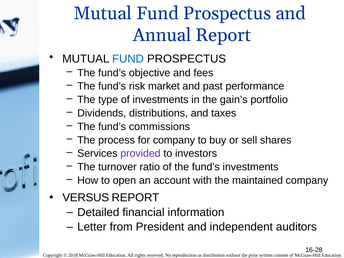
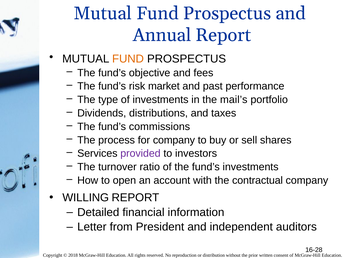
FUND at (128, 59) colour: blue -> orange
gain’s: gain’s -> mail’s
maintained: maintained -> contractual
VERSUS: VERSUS -> WILLING
